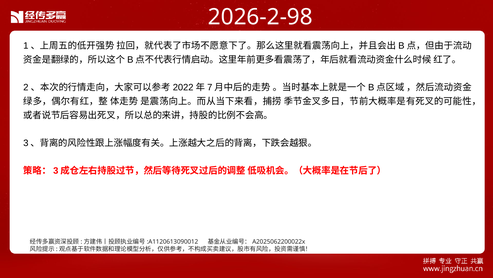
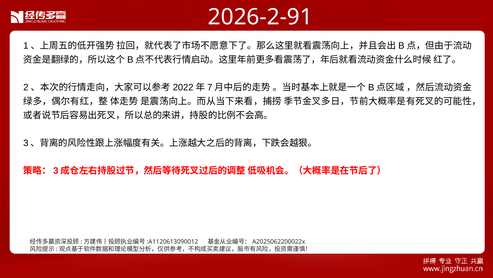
2026-2-98: 2026-2-98 -> 2026-2-91
